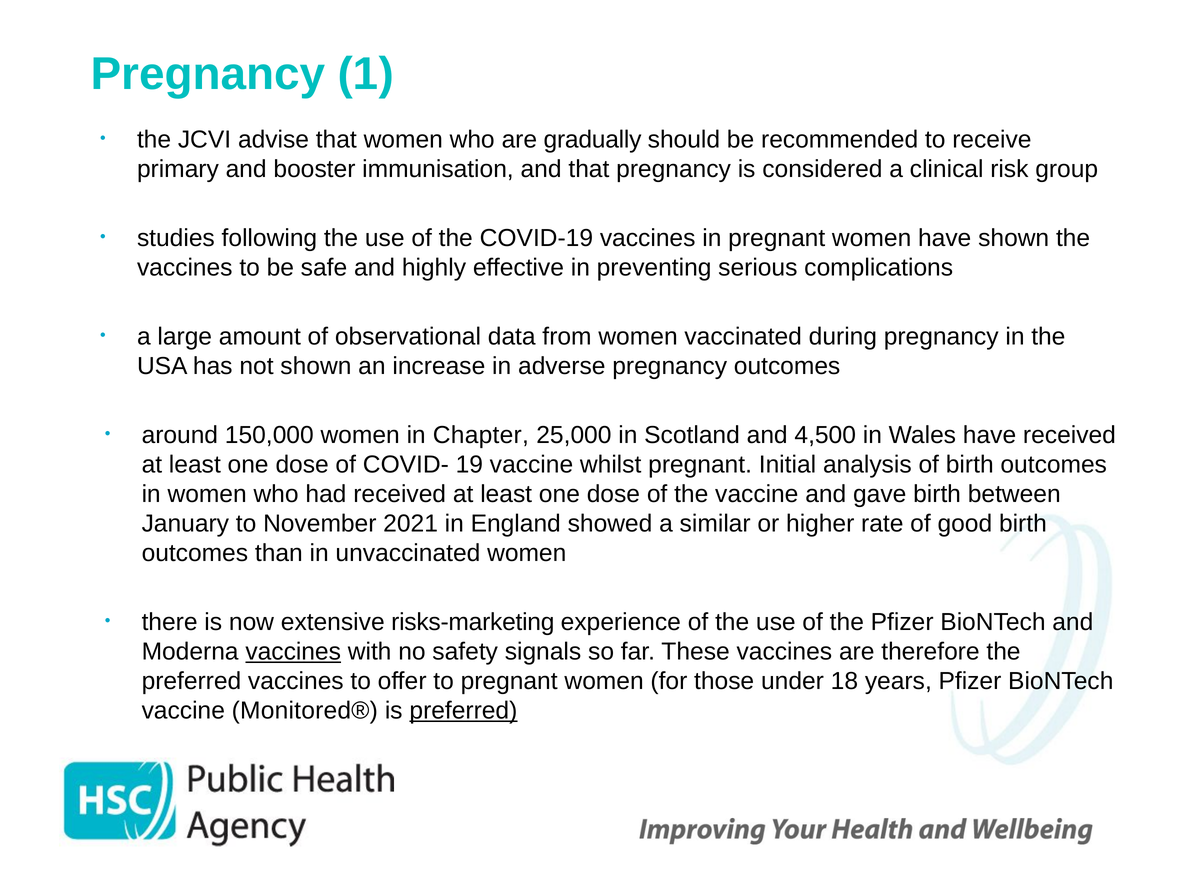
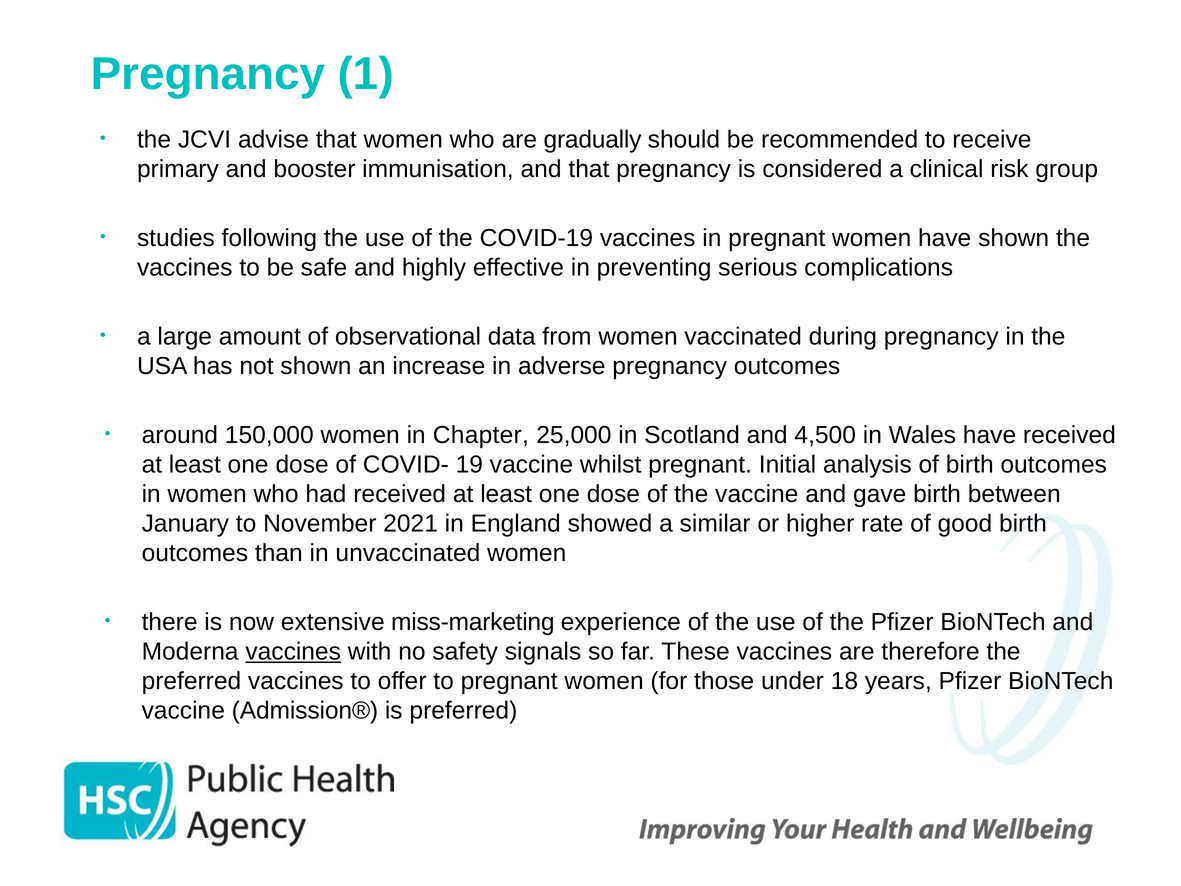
risks-marketing: risks-marketing -> miss-marketing
Monitored®: Monitored® -> Admission®
preferred at (463, 711) underline: present -> none
